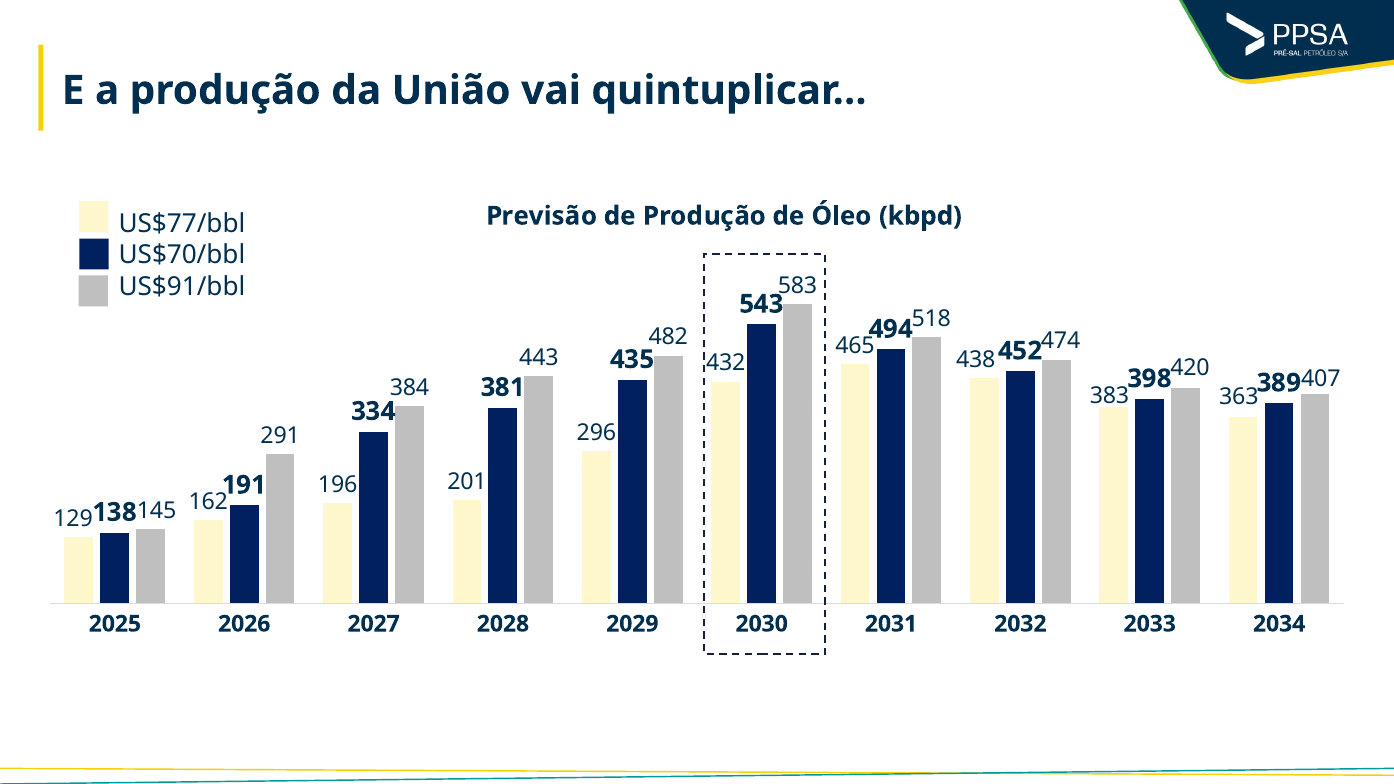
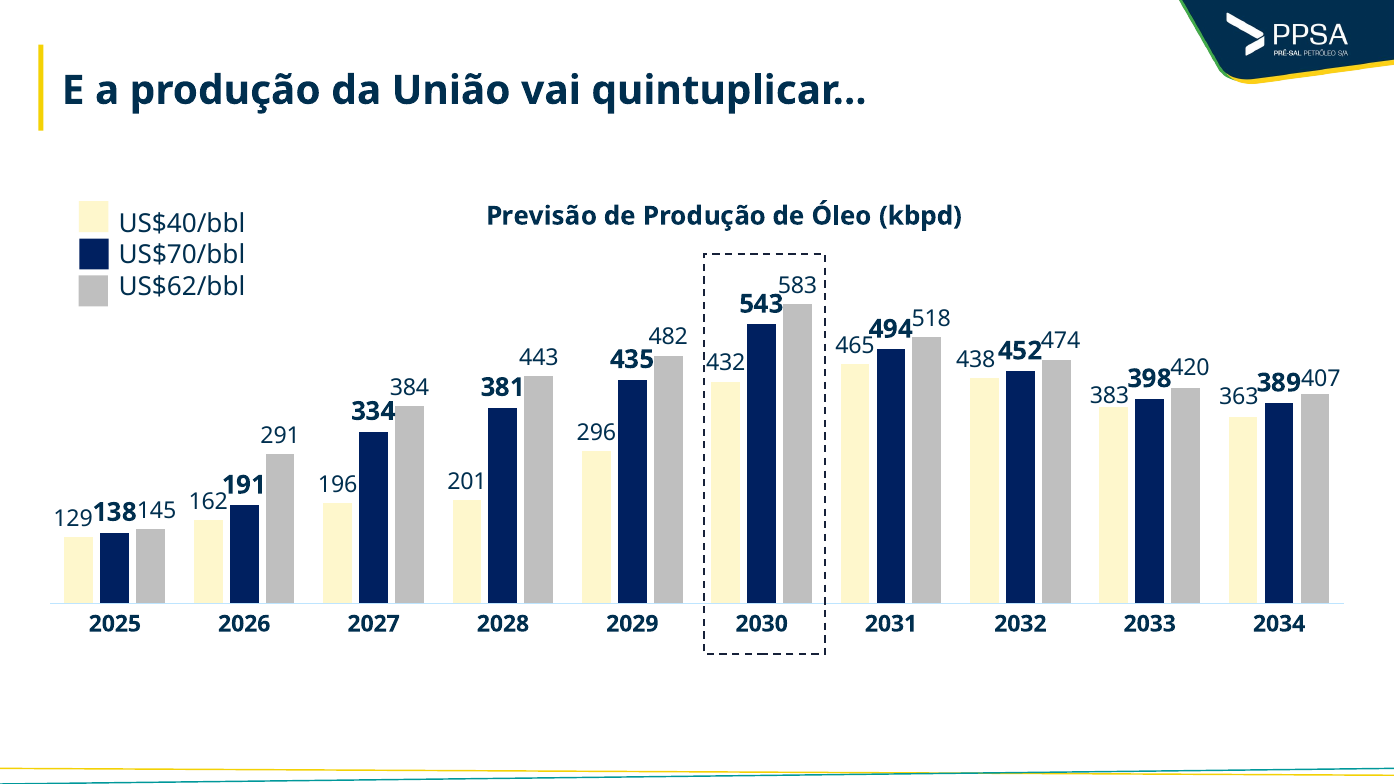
US$77/bbl: US$77/bbl -> US$40/bbl
US$91/bbl: US$91/bbl -> US$62/bbl
